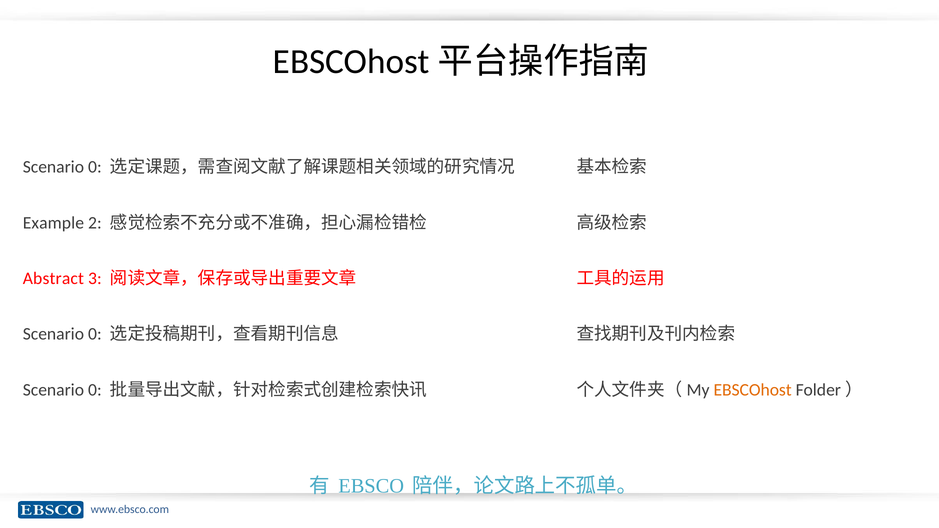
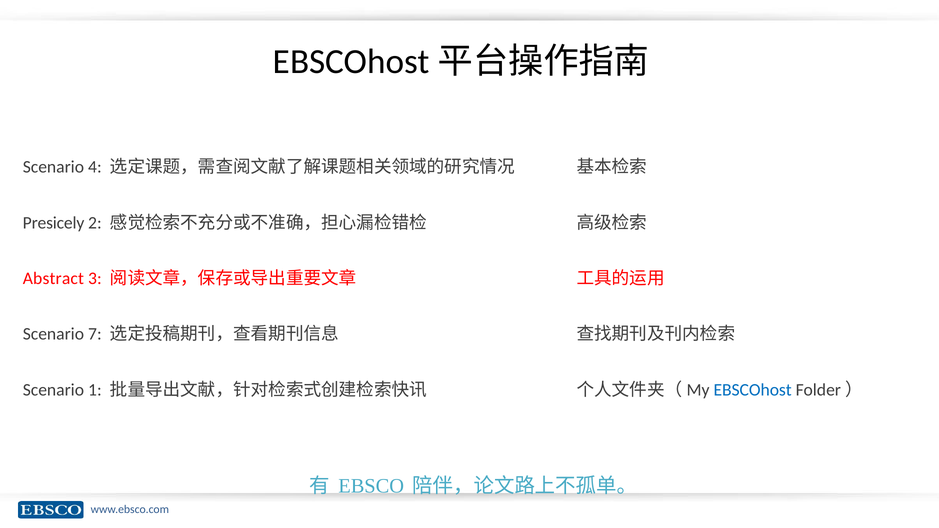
0 at (95, 167): 0 -> 4
Example: Example -> Presicely
0 at (95, 334): 0 -> 7
0 at (95, 390): 0 -> 1
EBSCOhost colour: orange -> blue
